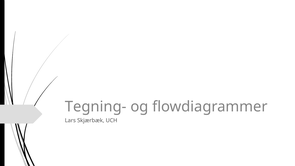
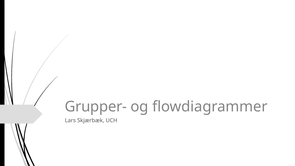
Tegning-: Tegning- -> Grupper-
